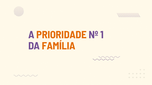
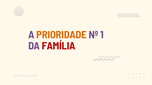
FAMÍLIA colour: orange -> red
